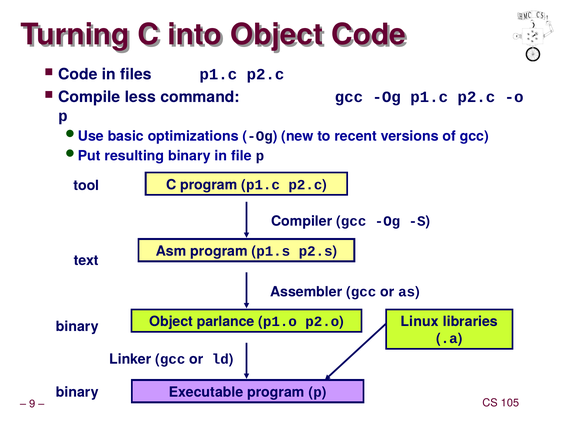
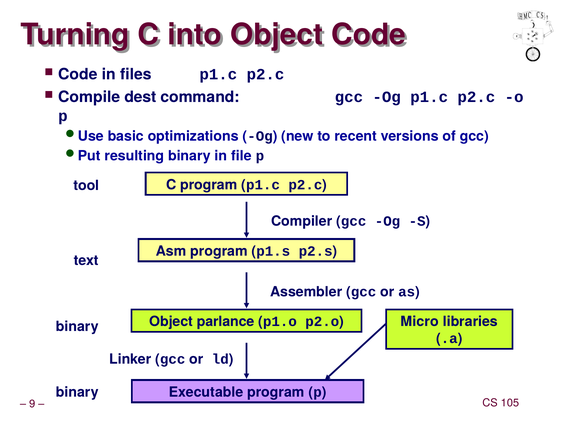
less: less -> dest
Linux: Linux -> Micro
